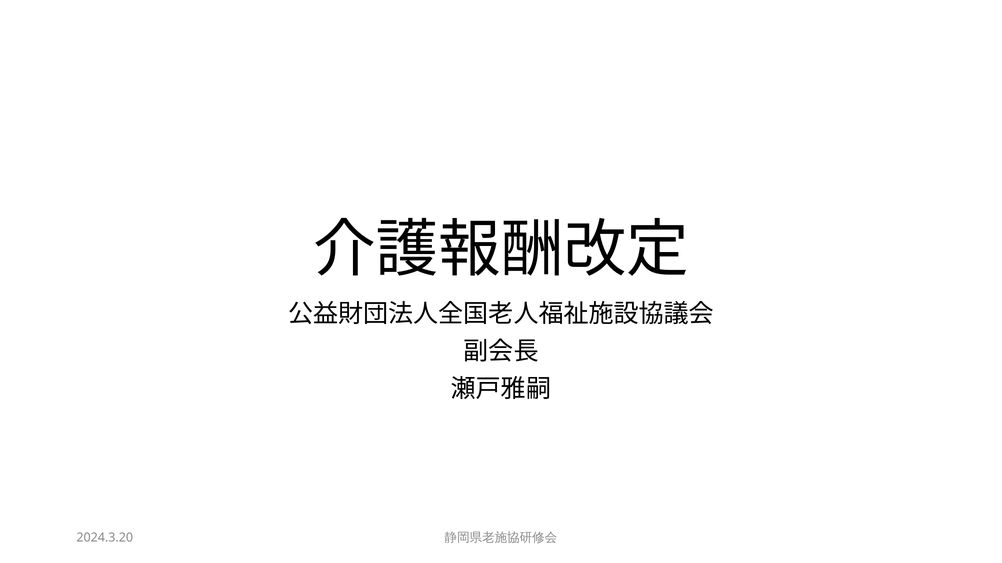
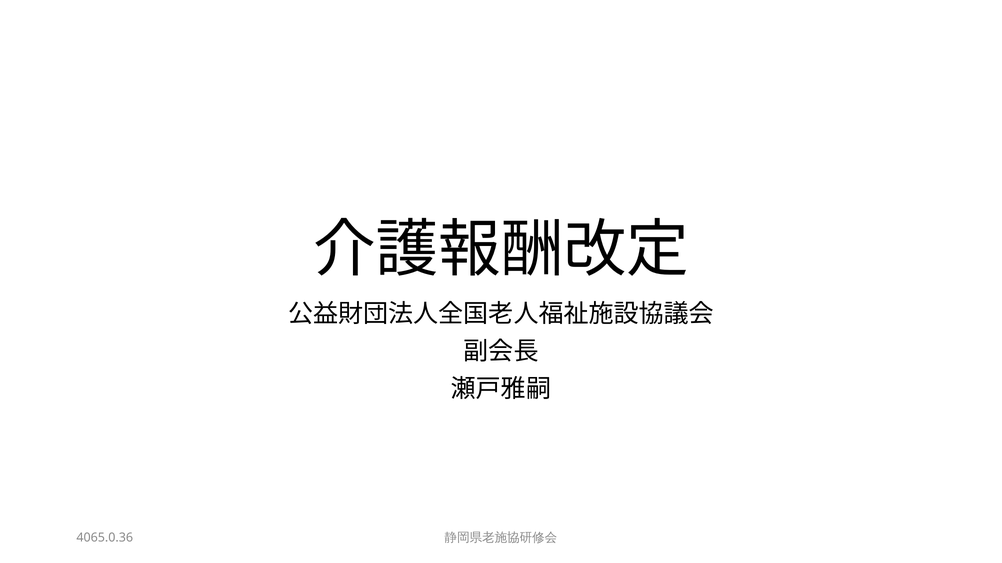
2024.3.20: 2024.3.20 -> 4065.0.36
